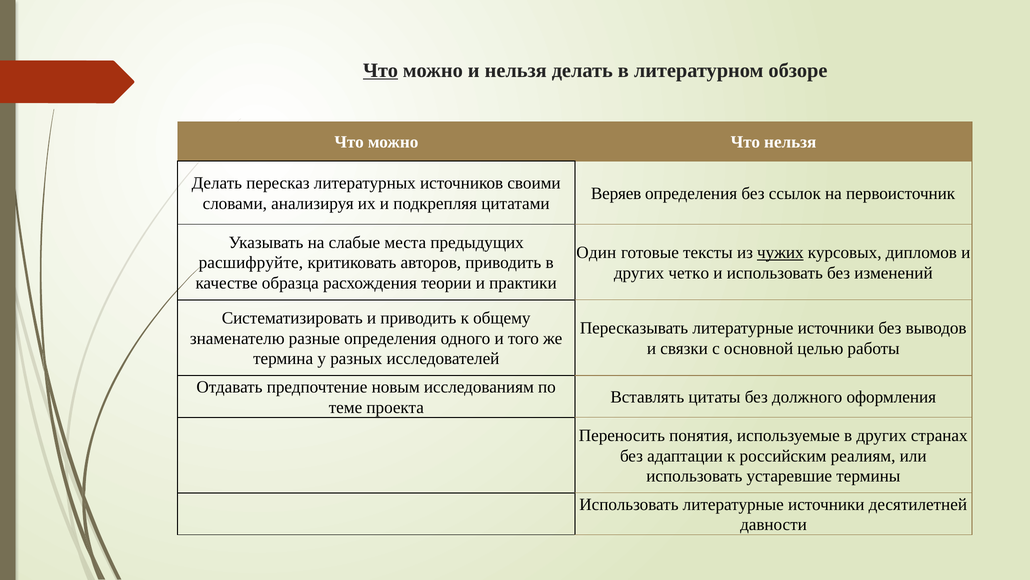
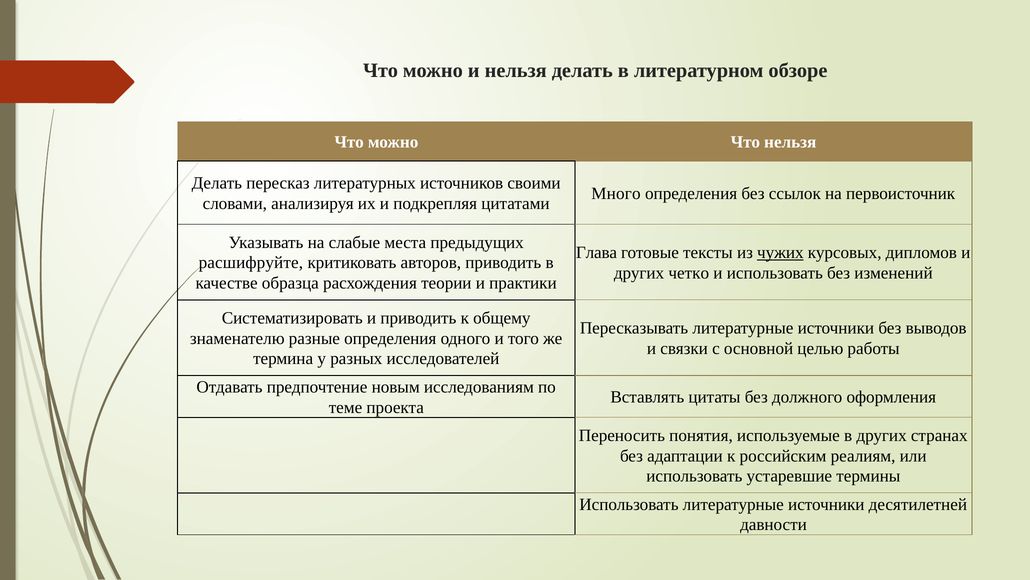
Что at (381, 70) underline: present -> none
Веряев: Веряев -> Много
Один: Один -> Глава
